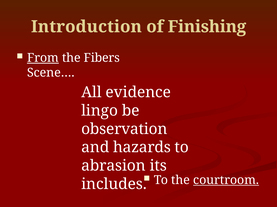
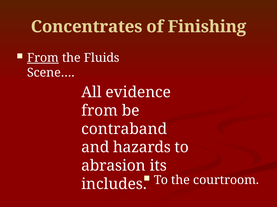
Introduction: Introduction -> Concentrates
Fibers: Fibers -> Fluids
lingo at (100, 111): lingo -> from
observation: observation -> contraband
courtroom underline: present -> none
